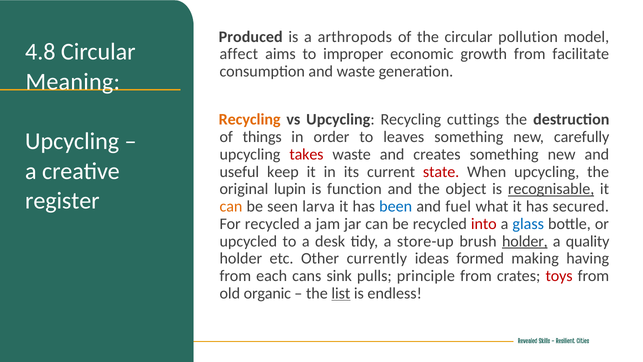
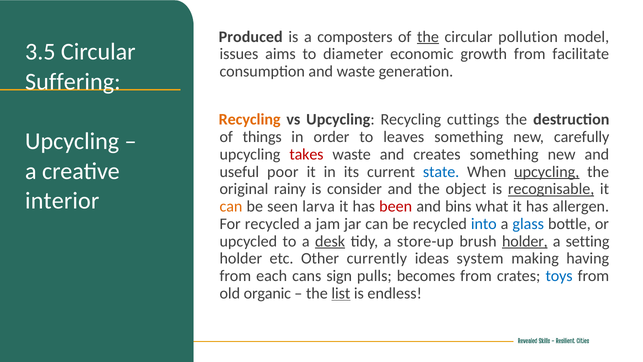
arthropods: arthropods -> composters
the at (428, 37) underline: none -> present
4.8: 4.8 -> 3.5
affect: affect -> issues
improper: improper -> diameter
Meaning: Meaning -> Suffering
keep: keep -> poor
state colour: red -> blue
upcycling at (547, 172) underline: none -> present
lupin: lupin -> rainy
function: function -> consider
register: register -> interior
been colour: blue -> red
fuel: fuel -> bins
secured: secured -> allergen
into colour: red -> blue
desk underline: none -> present
quality: quality -> setting
formed: formed -> system
sink: sink -> sign
principle: principle -> becomes
toys colour: red -> blue
